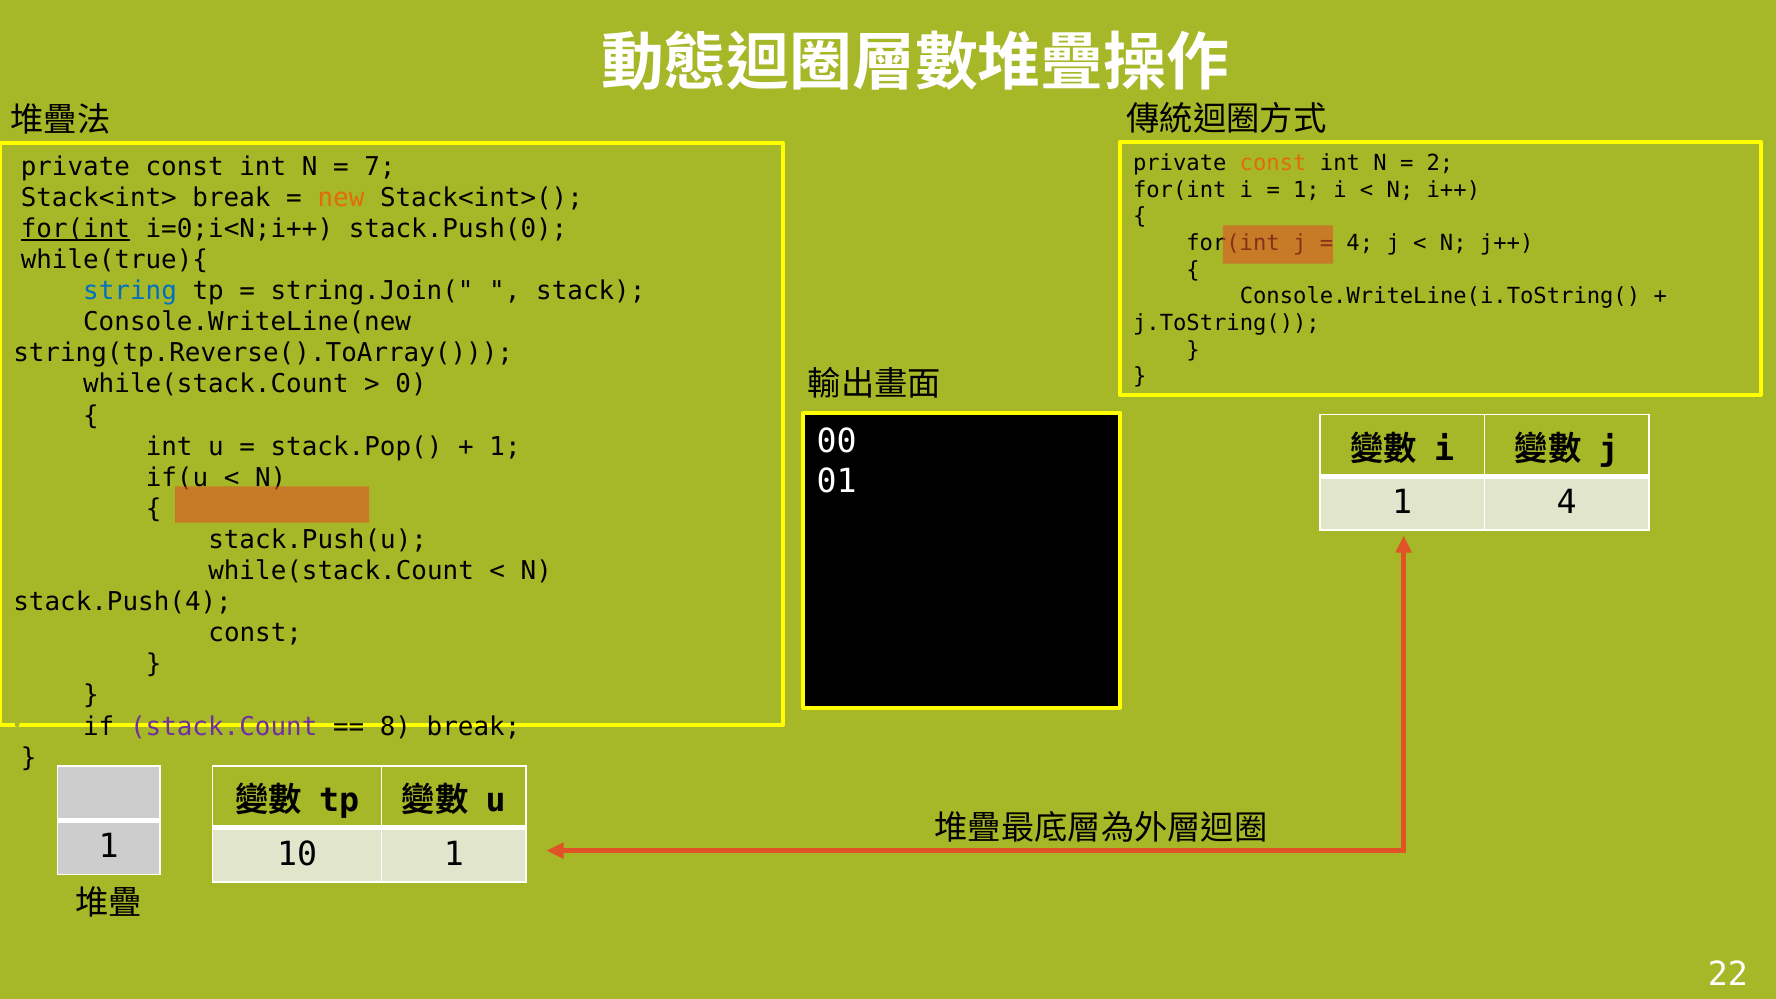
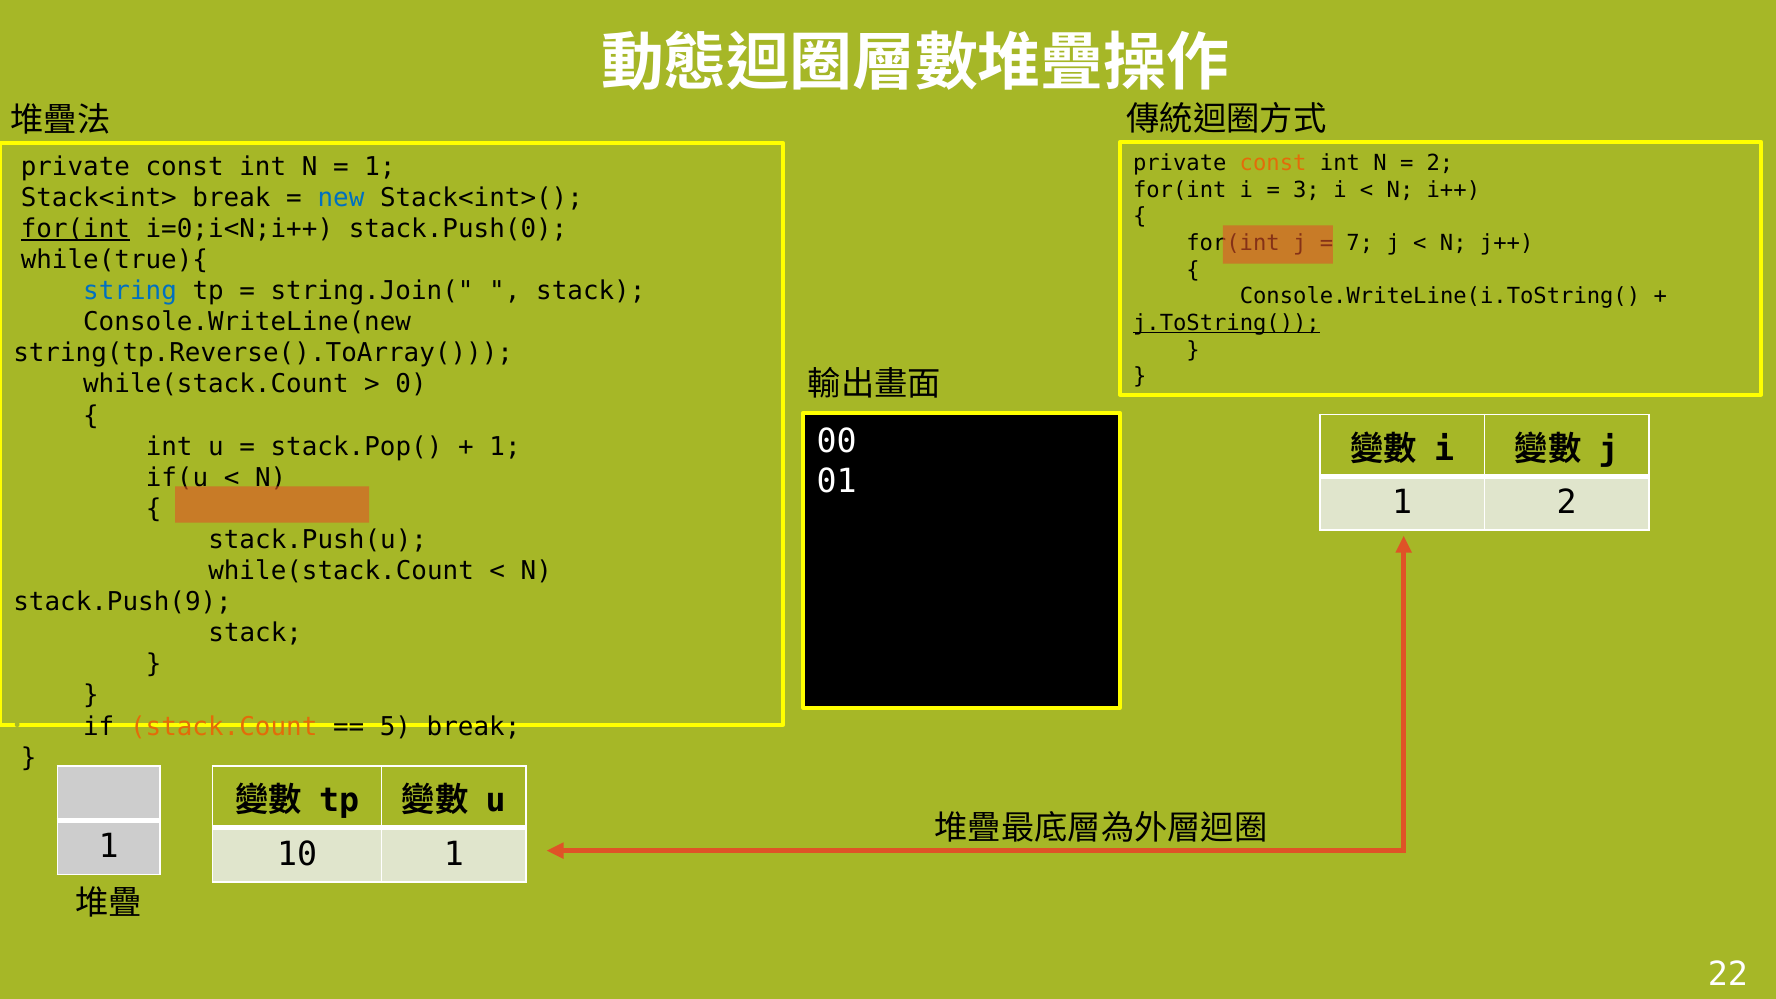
7 at (380, 167): 7 -> 1
1 at (1306, 190): 1 -> 3
new colour: orange -> blue
4 at (1360, 243): 4 -> 7
j.ToString( underline: none -> present
1 4: 4 -> 2
stack.Push(4: stack.Push(4 -> stack.Push(9
const at (255, 633): const -> stack
stack.Count colour: purple -> orange
8: 8 -> 5
